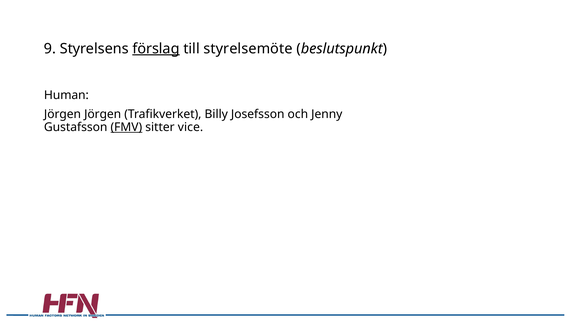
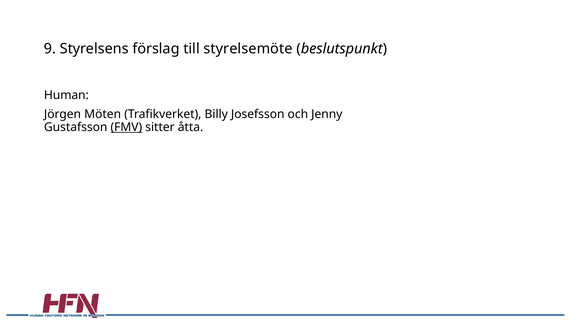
förslag underline: present -> none
Jörgen Jörgen: Jörgen -> Möten
vice: vice -> åtta
